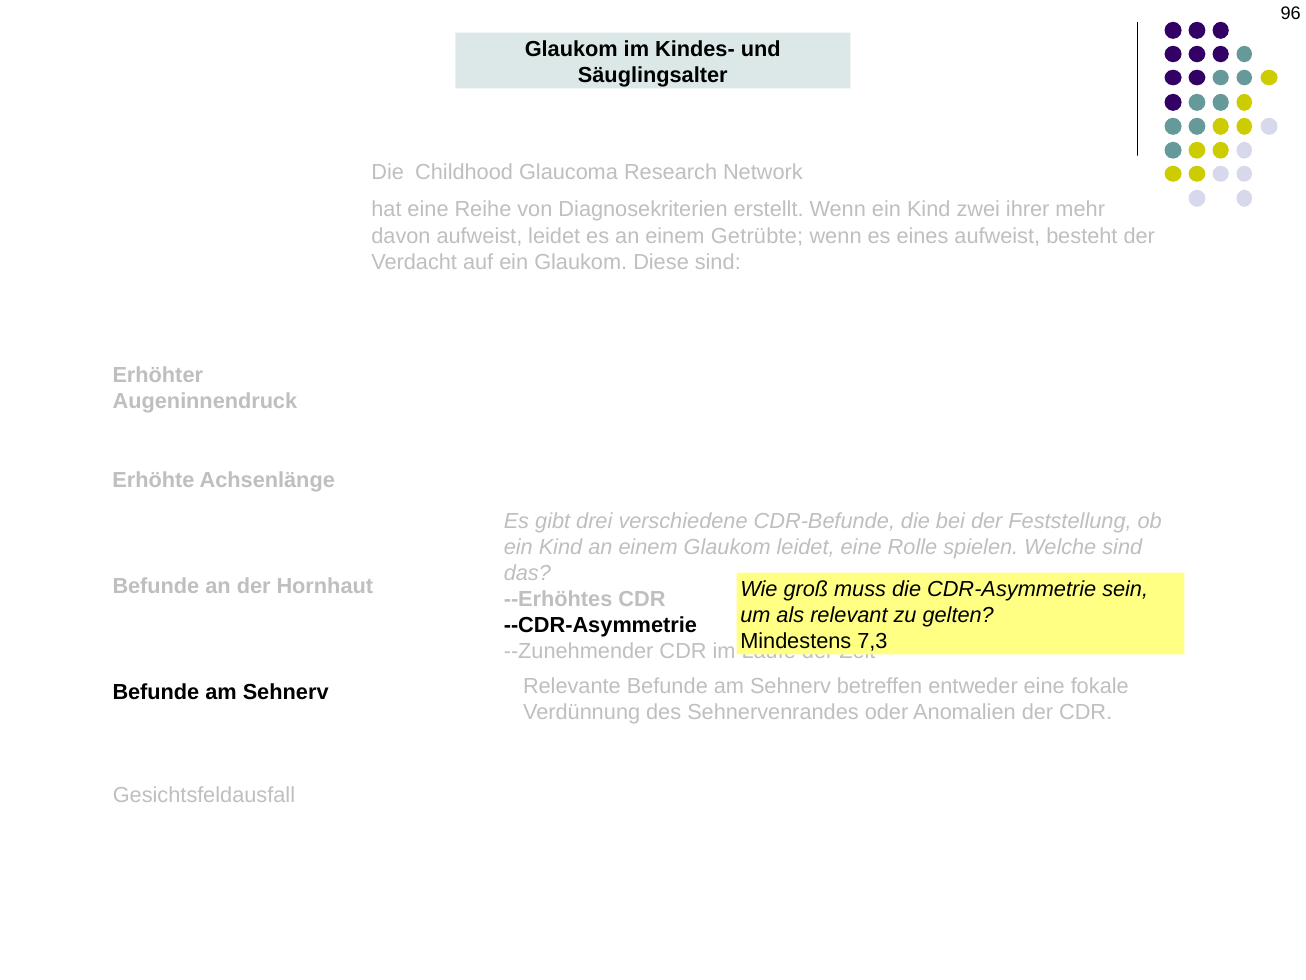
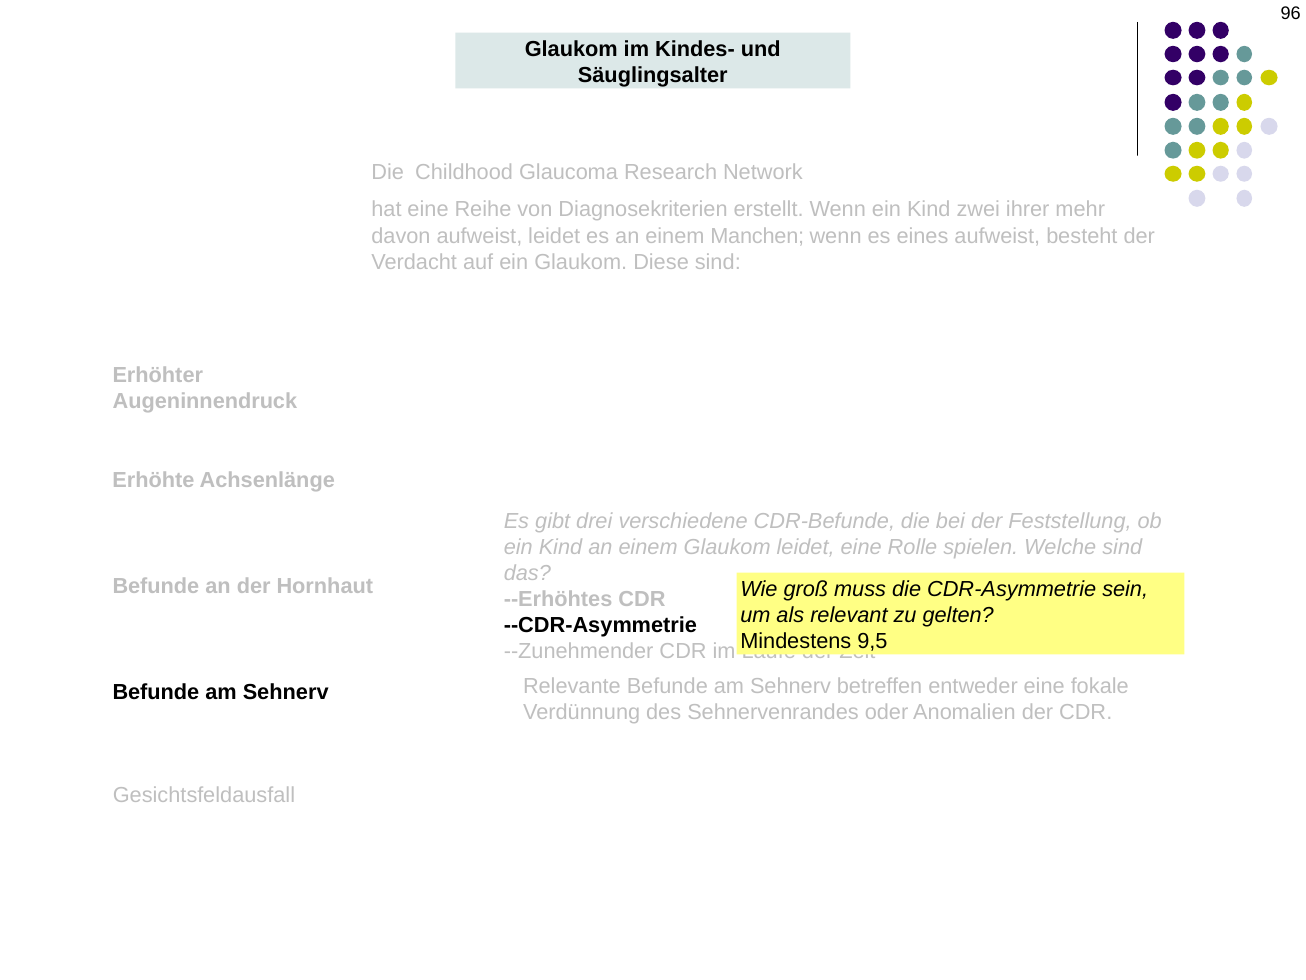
Getrübte: Getrübte -> Manchen
7,3: 7,3 -> 9,5
